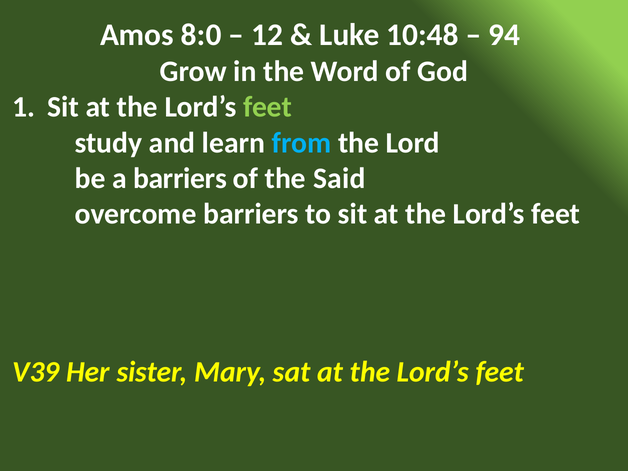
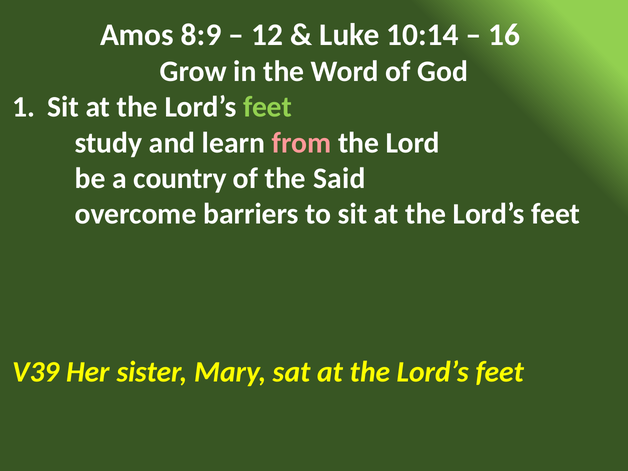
8:0: 8:0 -> 8:9
10:48: 10:48 -> 10:14
94: 94 -> 16
from colour: light blue -> pink
a barriers: barriers -> country
